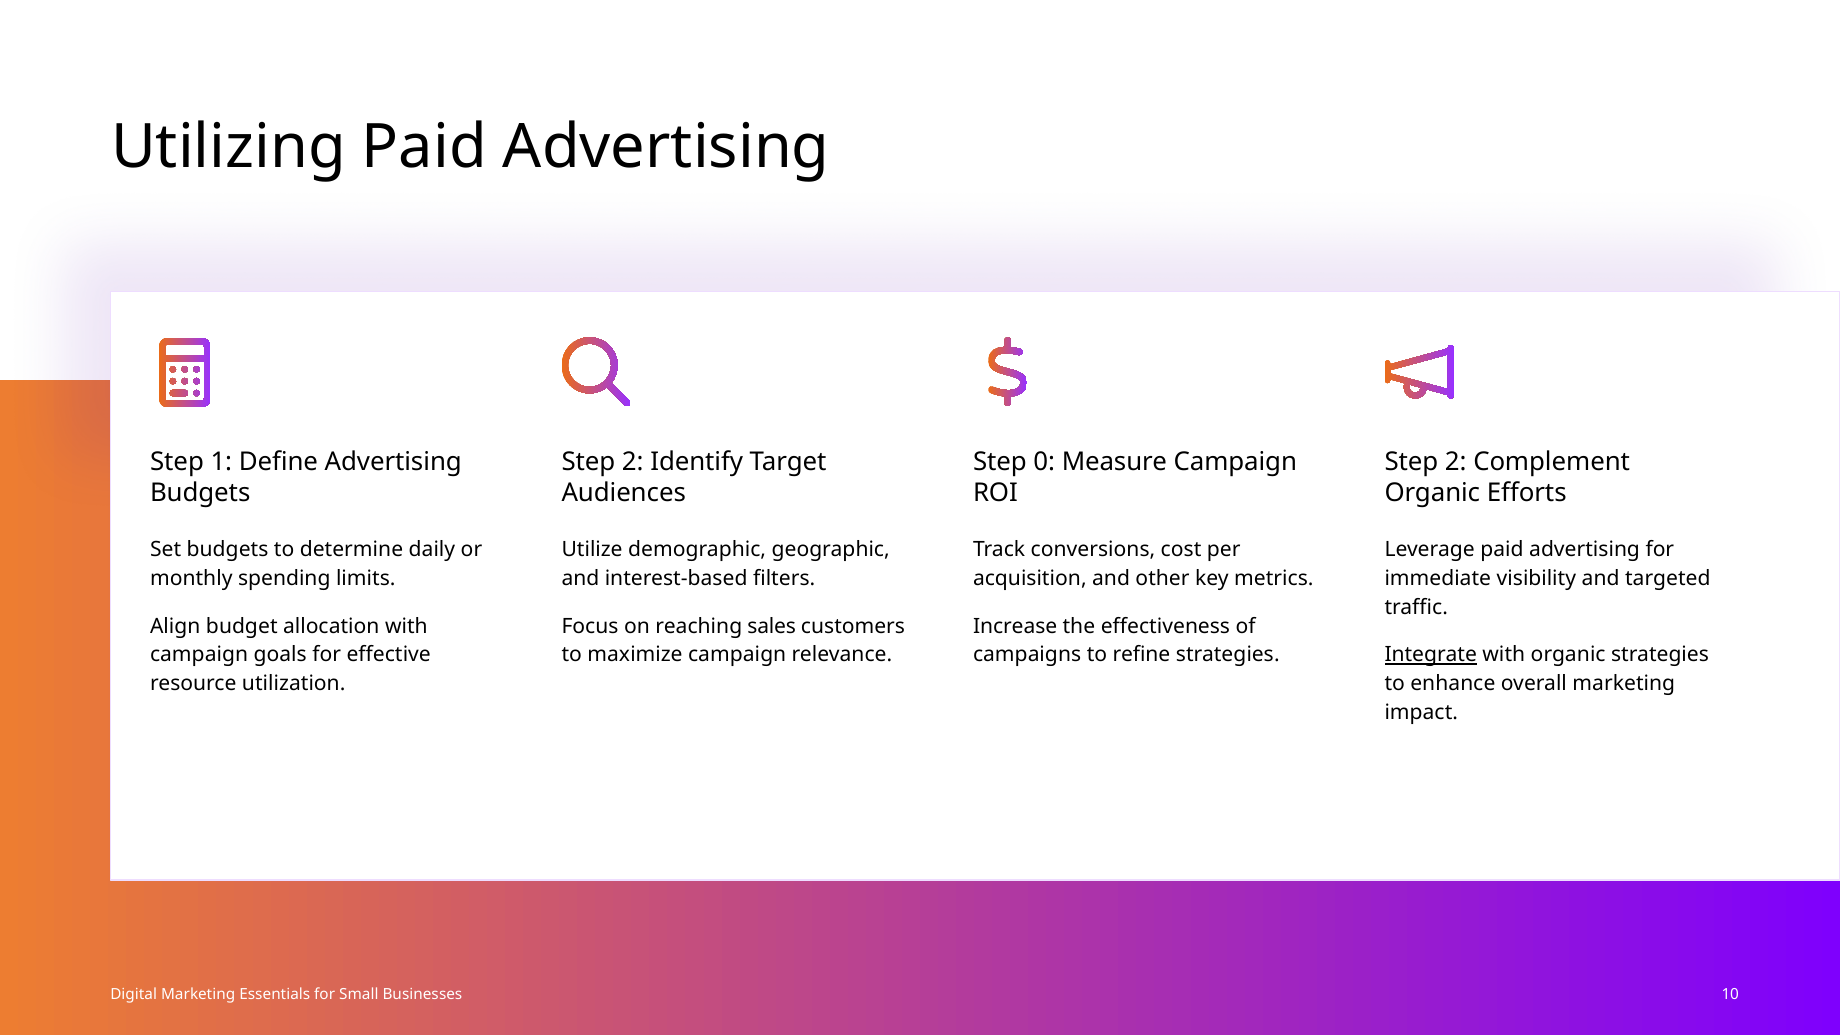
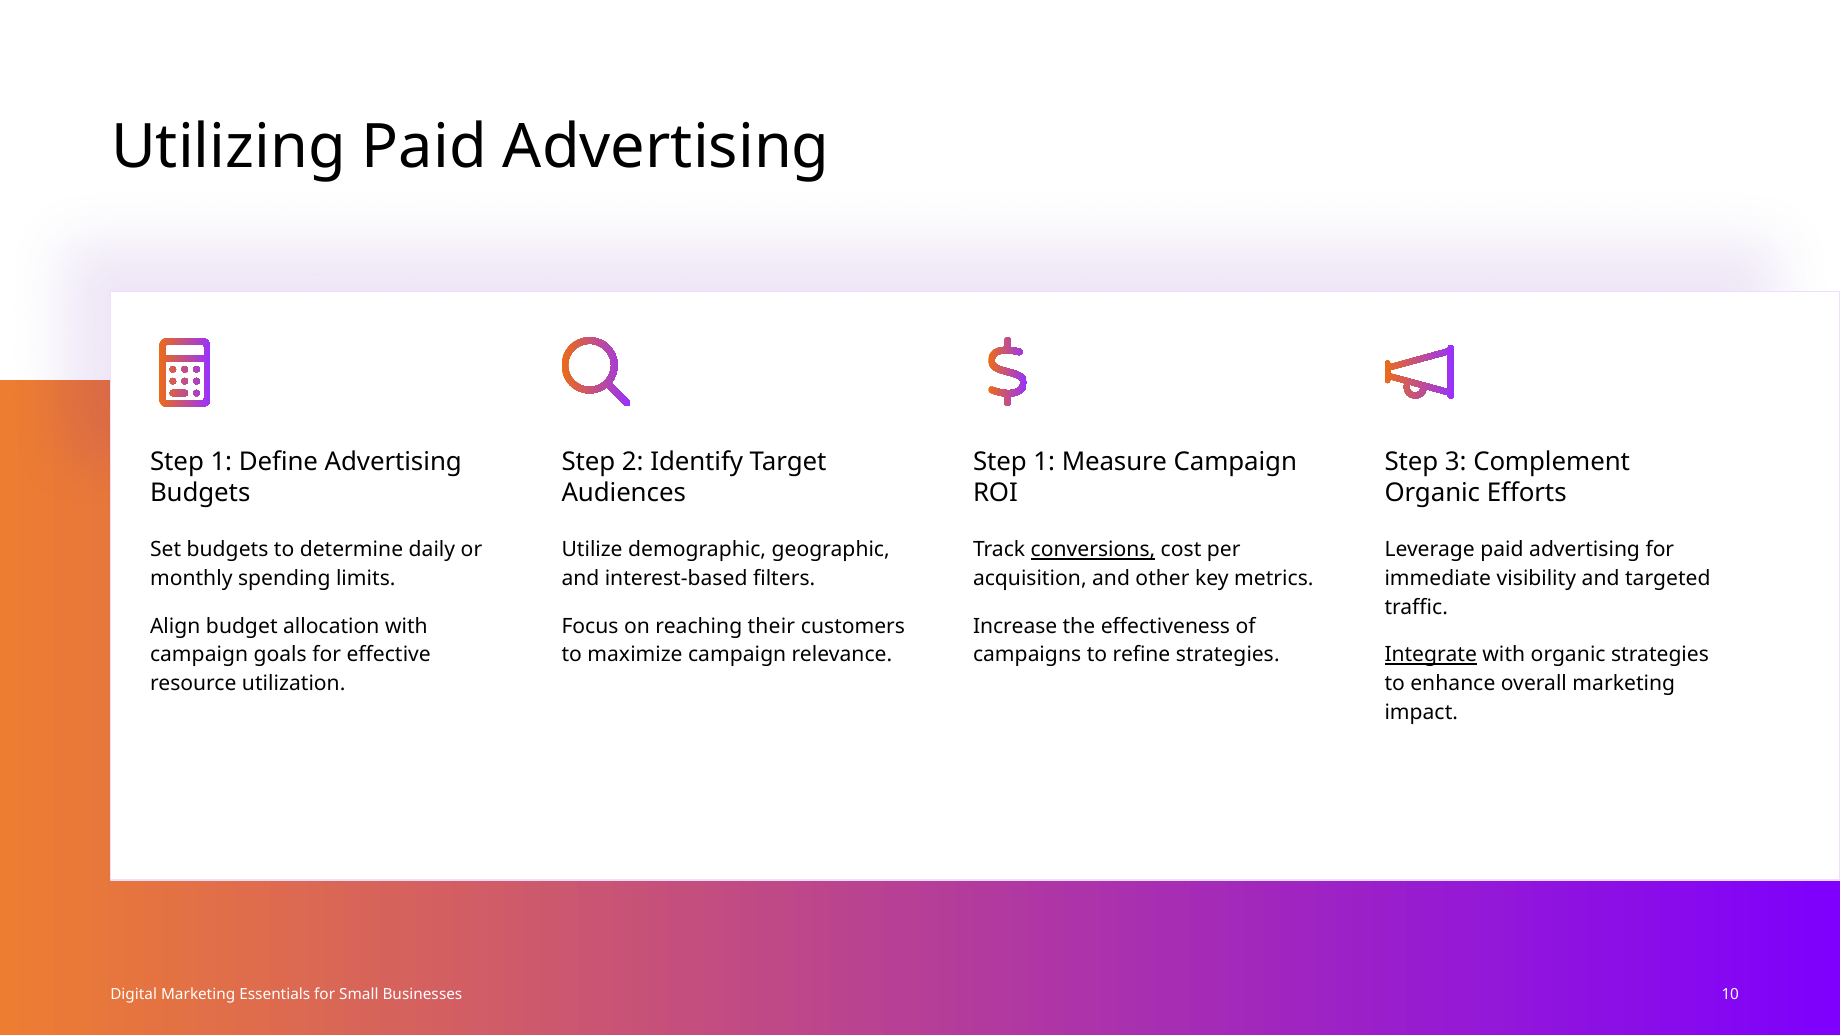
0 at (1044, 462): 0 -> 1
2 at (1456, 462): 2 -> 3
conversions underline: none -> present
sales: sales -> their
